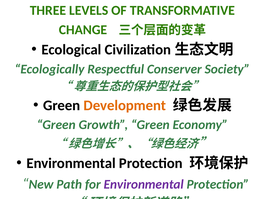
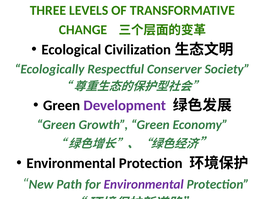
Development colour: orange -> purple
